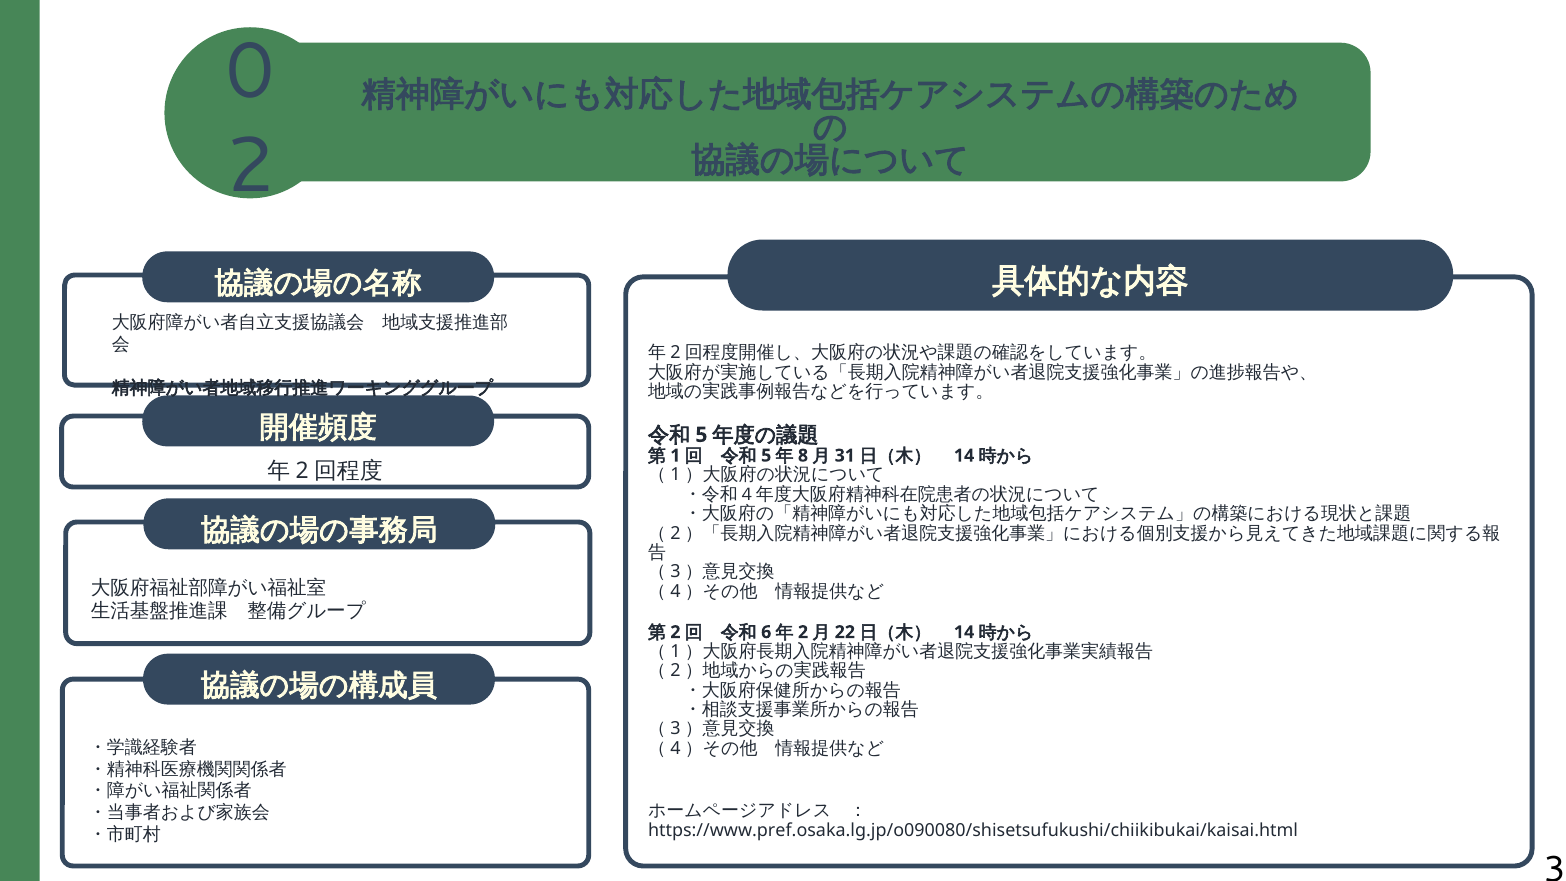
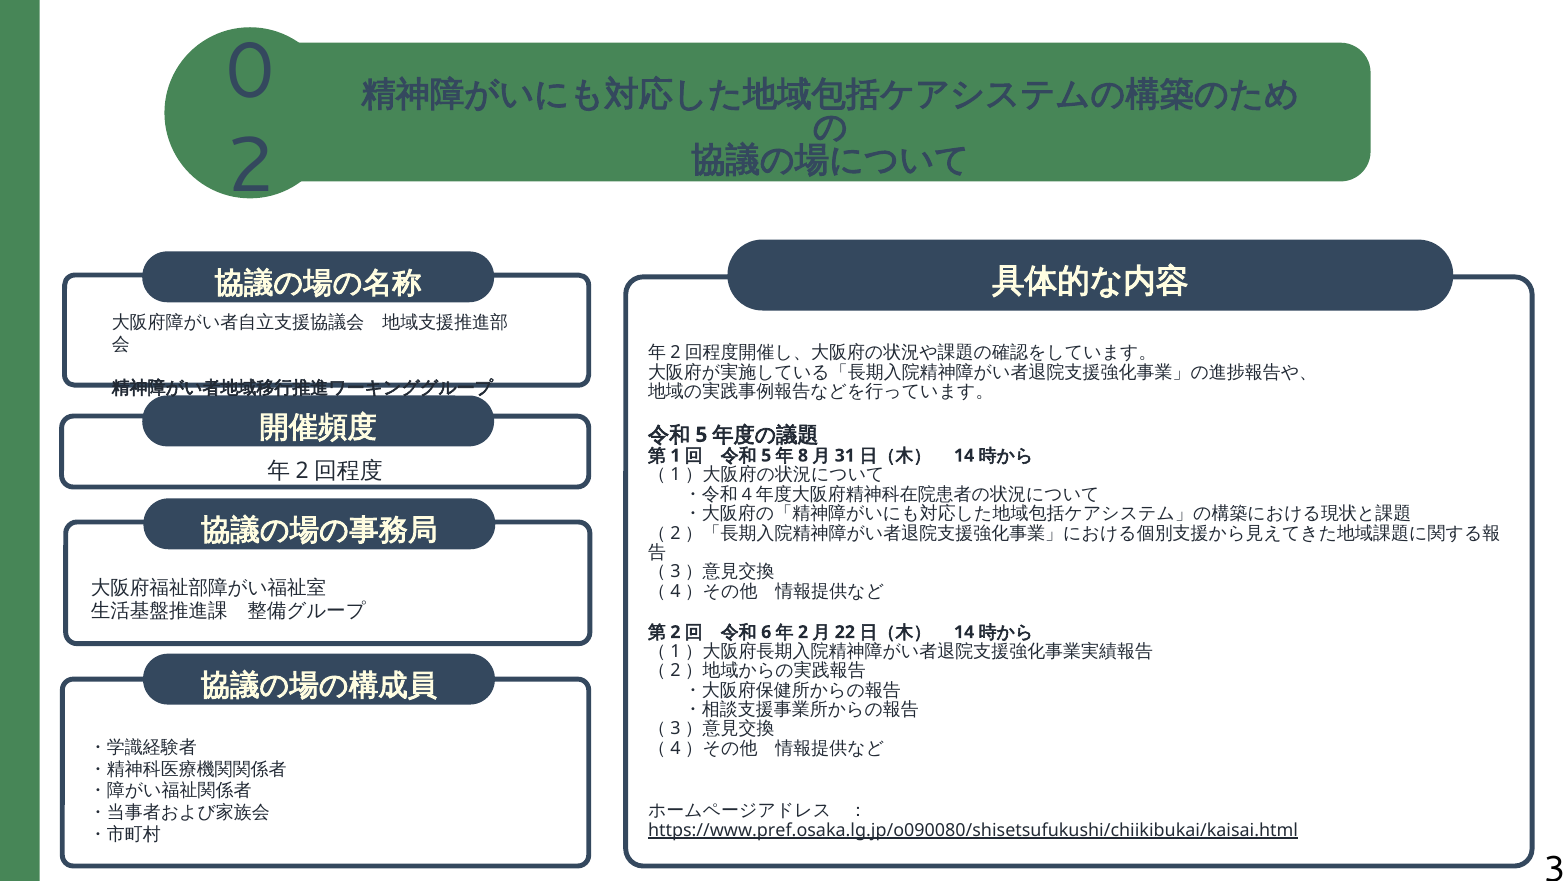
https://www.pref.osaka.lg.jp/o090080/shisetsufukushi/chiikibukai/kaisai.html underline: none -> present
